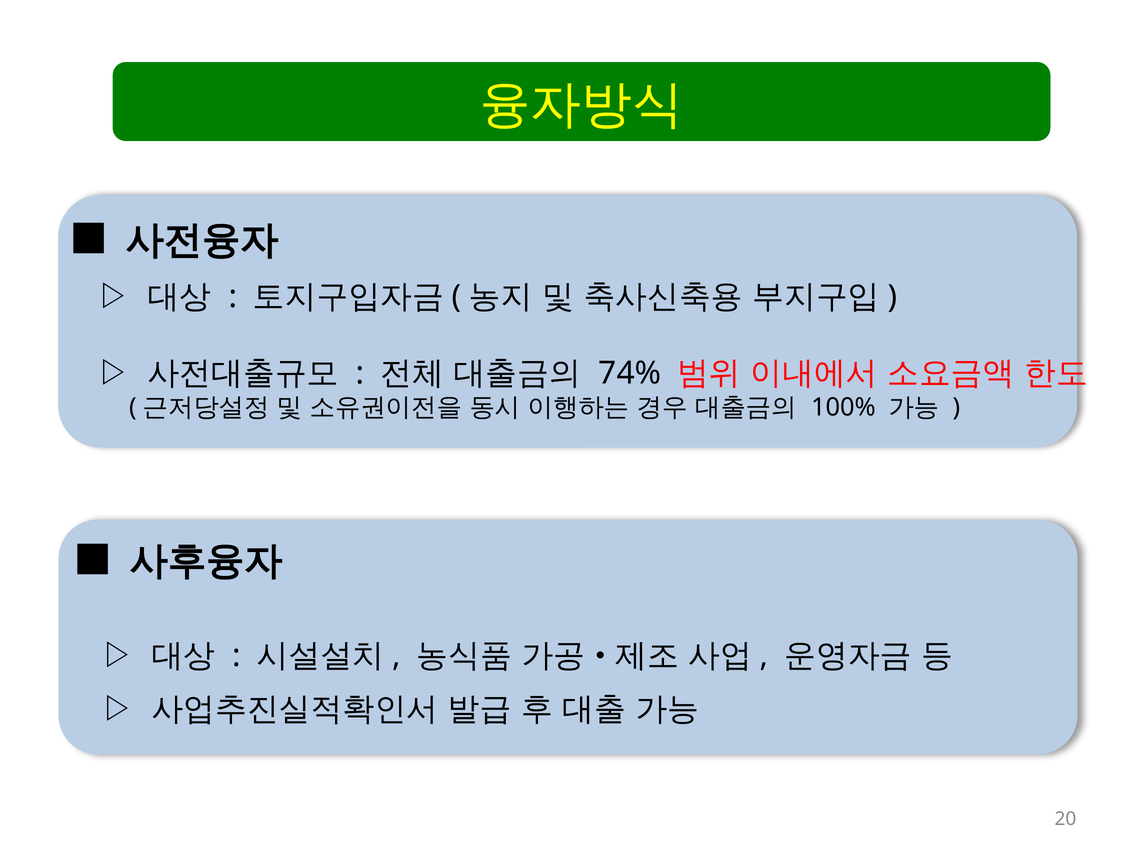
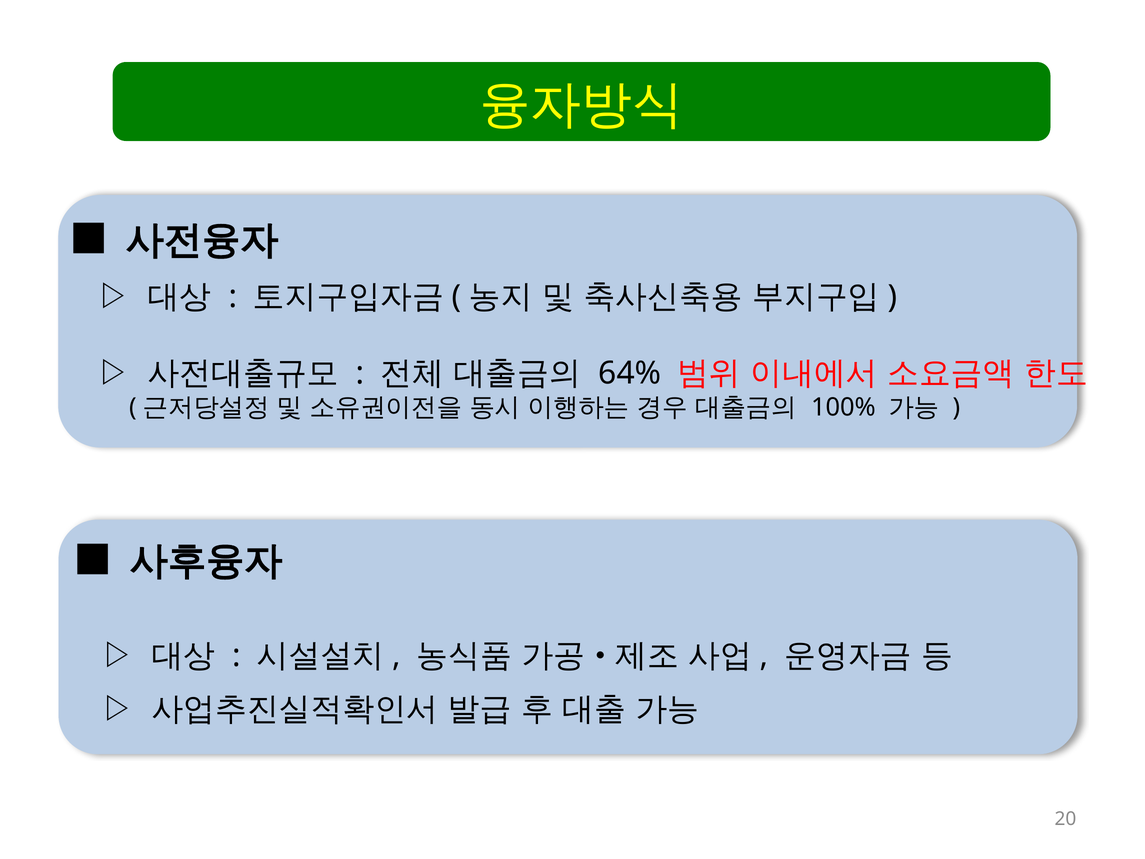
74%: 74% -> 64%
